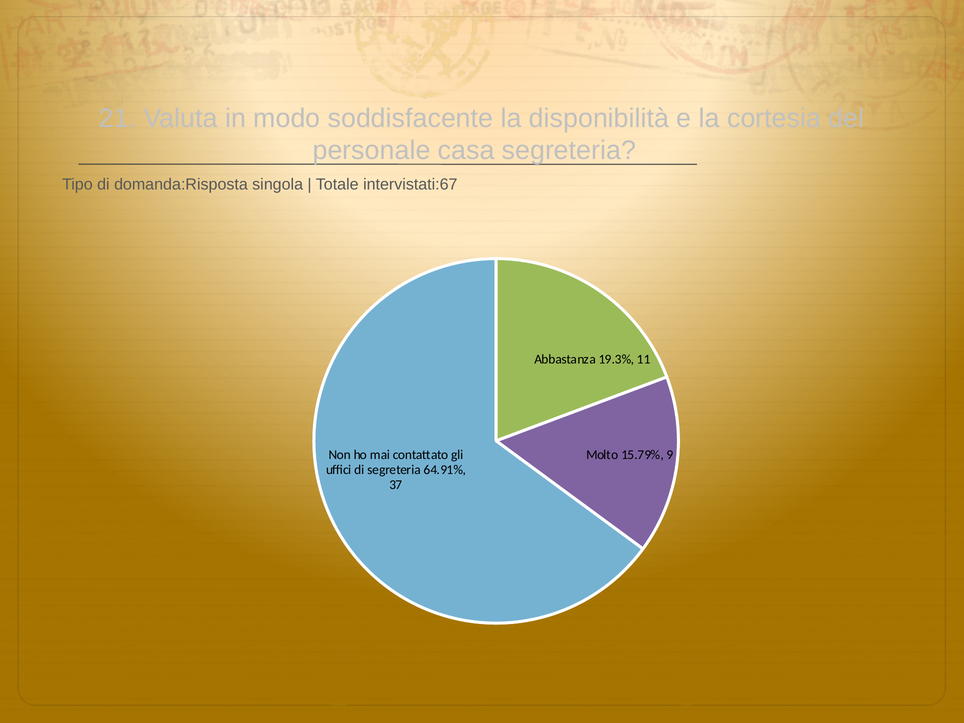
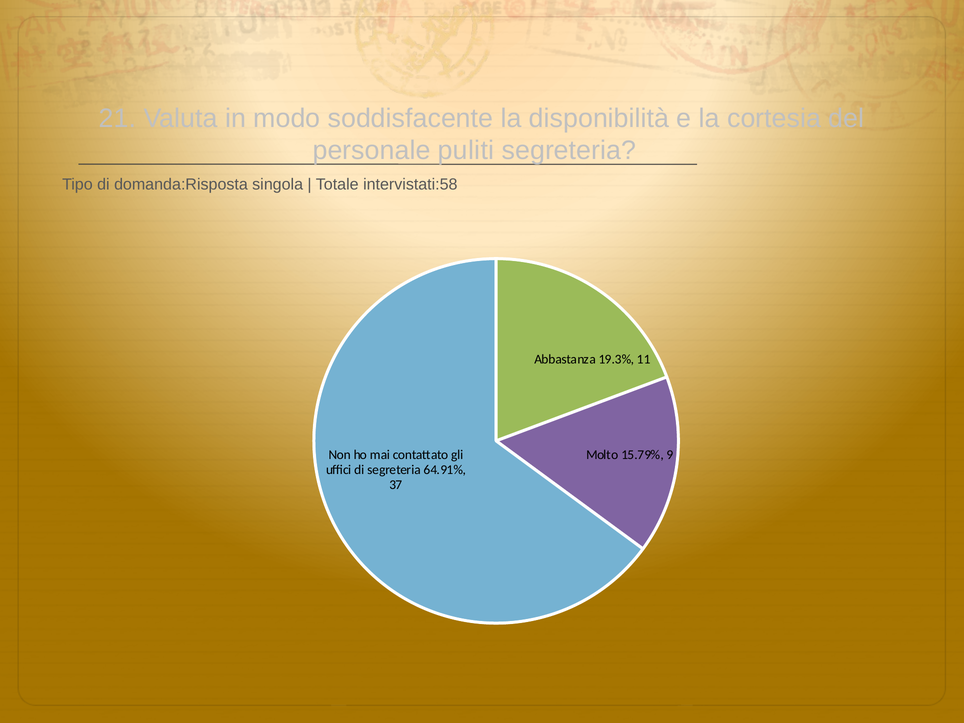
casa: casa -> puliti
intervistati:67: intervistati:67 -> intervistati:58
